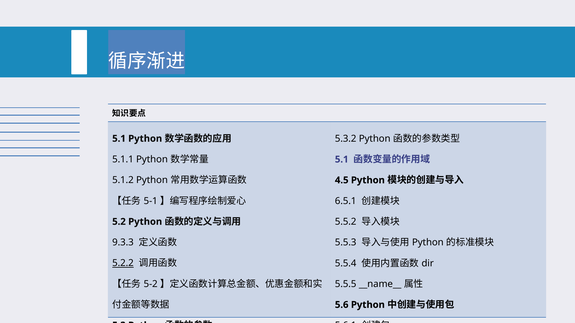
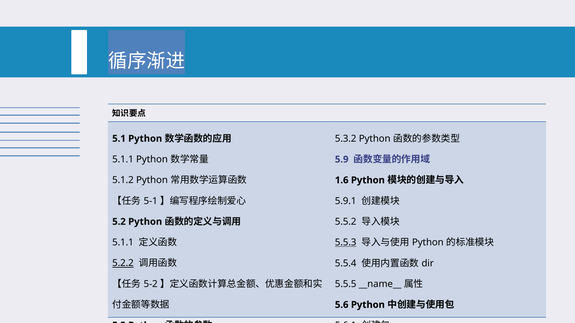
5.1 at (342, 160): 5.1 -> 5.9
4.5: 4.5 -> 1.6
6.5.1: 6.5.1 -> 5.9.1
9.3.3 at (123, 243): 9.3.3 -> 5.1.1
5.5.3 underline: none -> present
